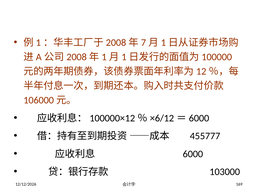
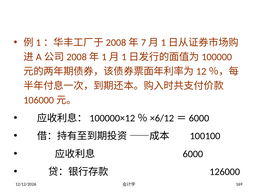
455777: 455777 -> 100100
103000: 103000 -> 126000
